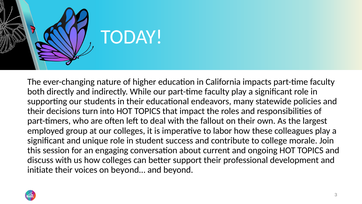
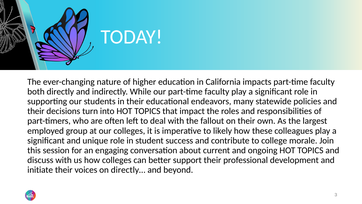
labor: labor -> likely
beyond…: beyond… -> directly…
